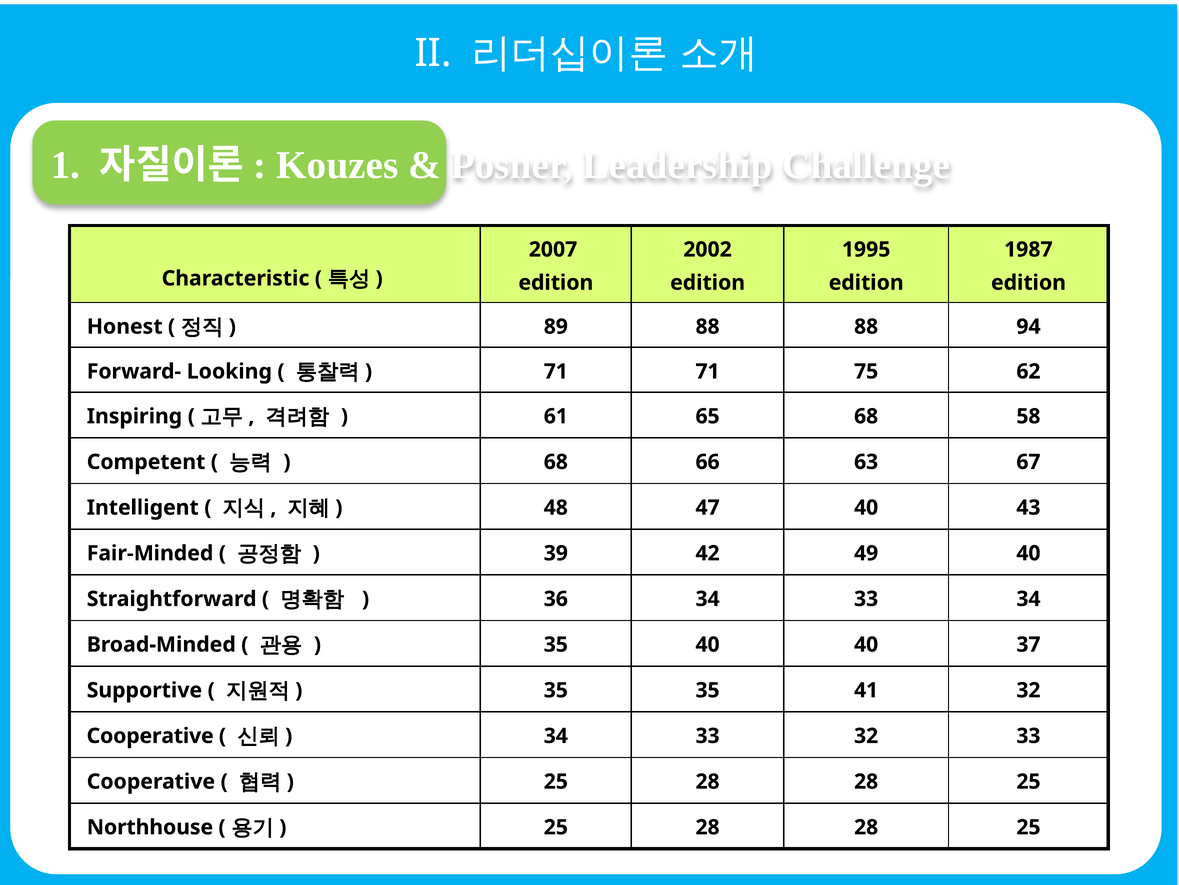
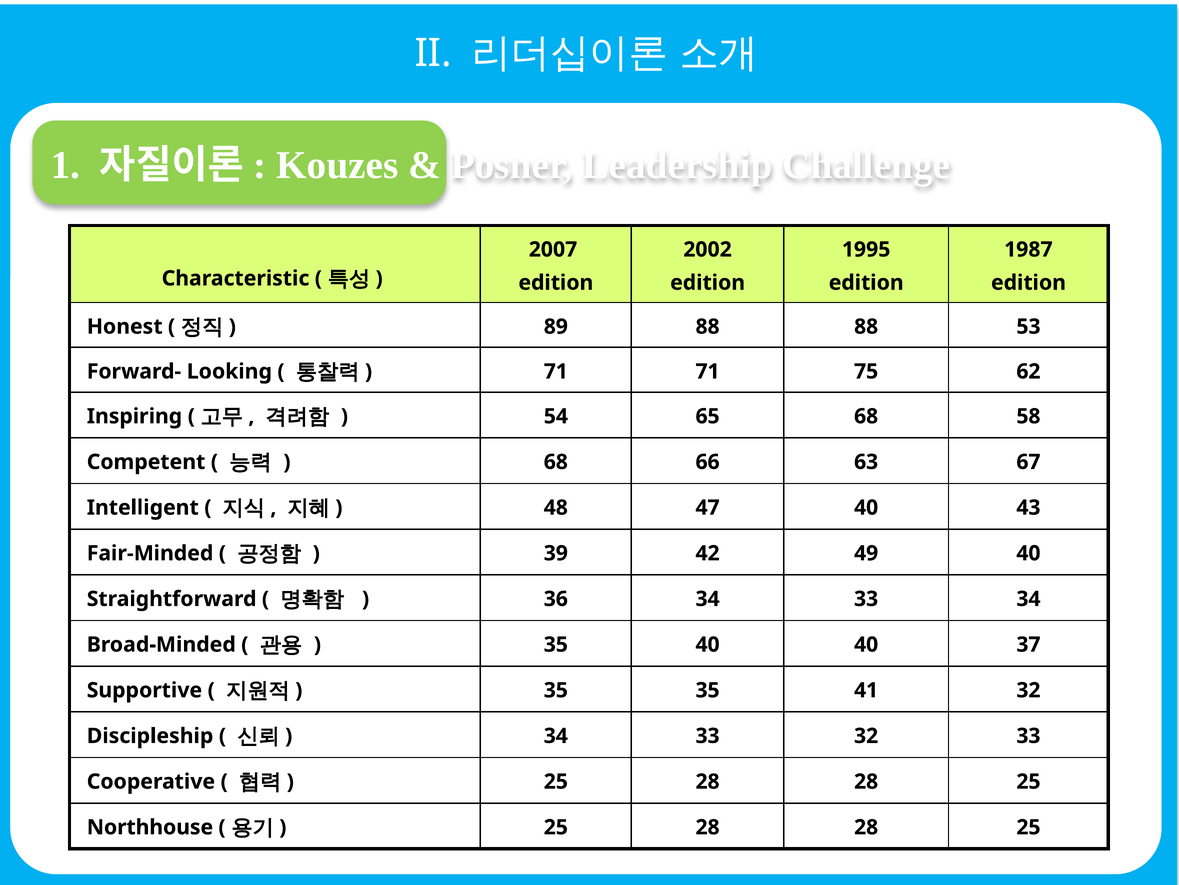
94: 94 -> 53
61: 61 -> 54
Cooperative at (150, 735): Cooperative -> Discipleship
